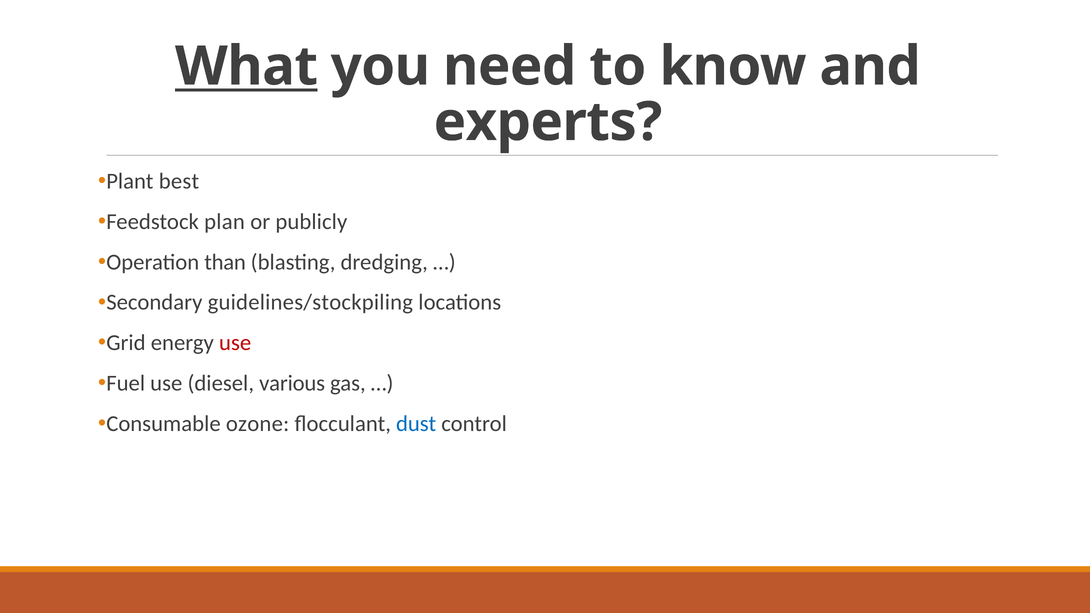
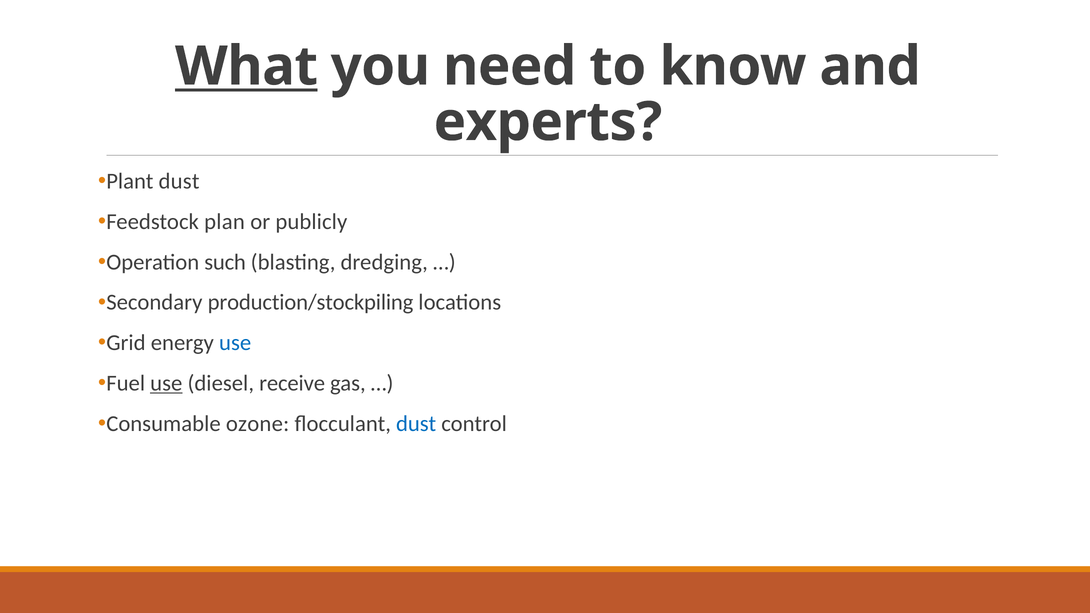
Plant best: best -> dust
than: than -> such
guidelines/stockpiling: guidelines/stockpiling -> production/stockpiling
use at (235, 343) colour: red -> blue
use at (166, 383) underline: none -> present
various: various -> receive
